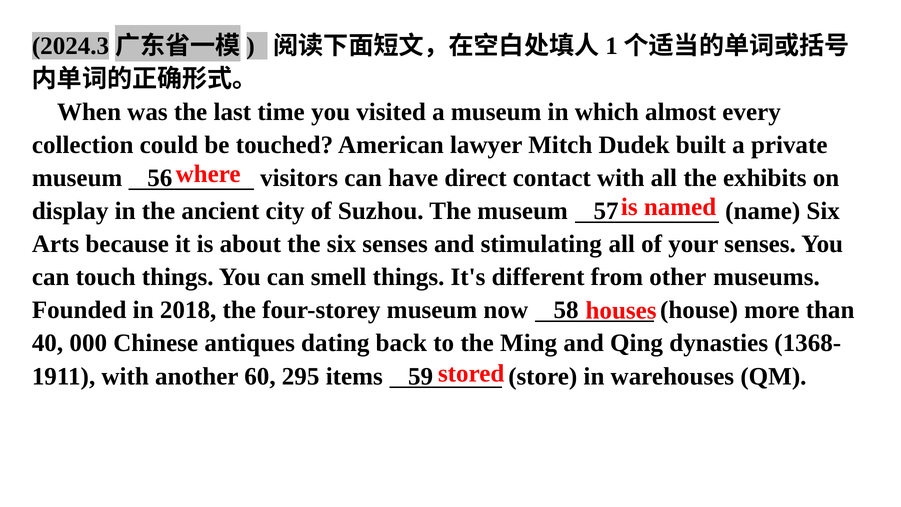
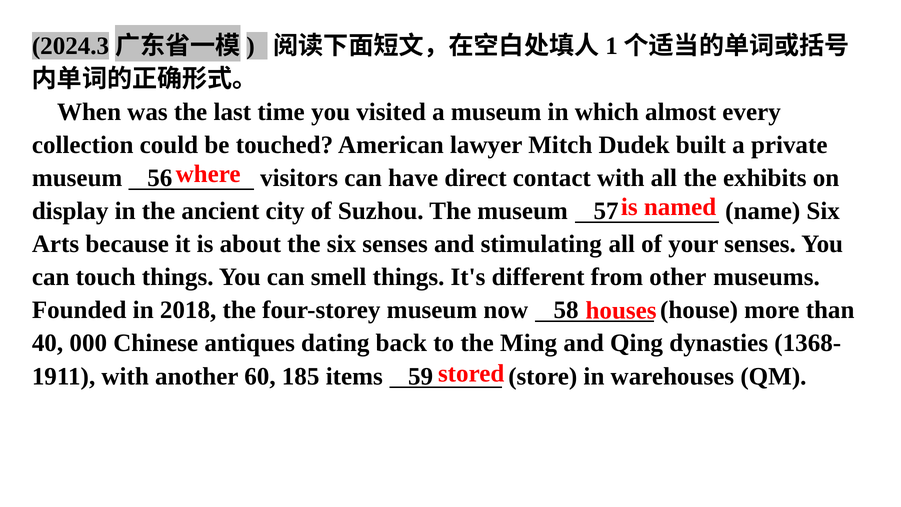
295: 295 -> 185
